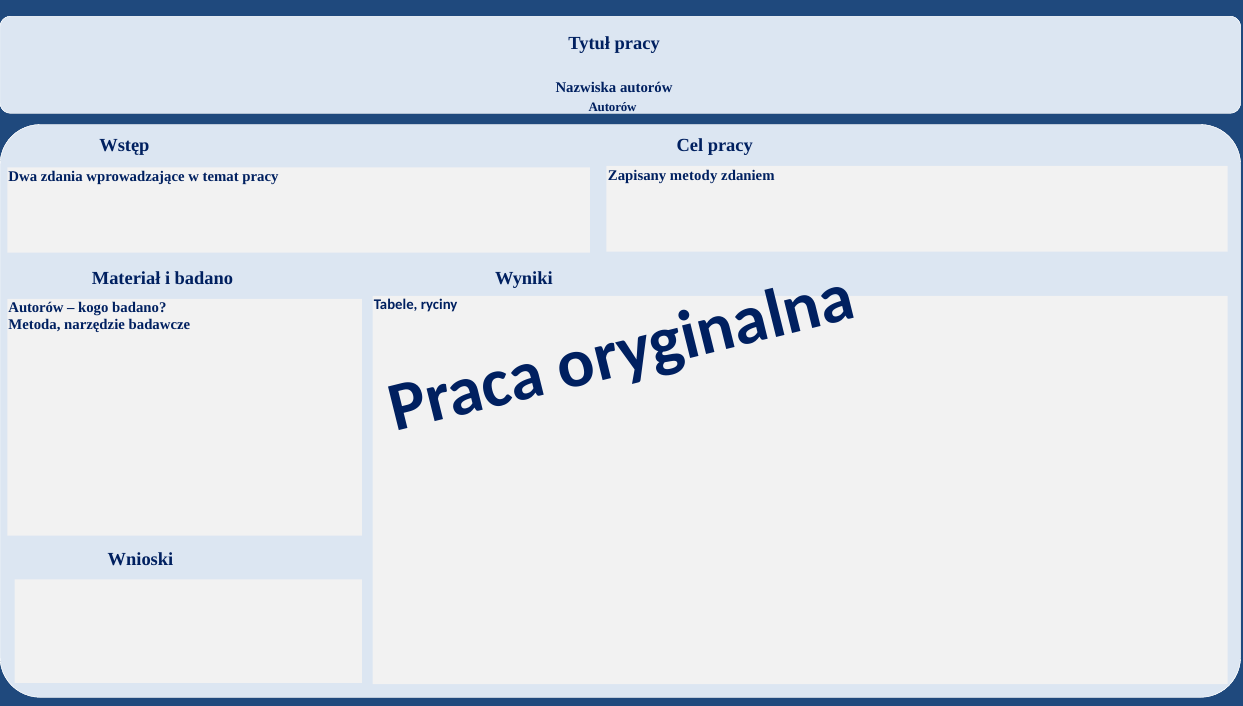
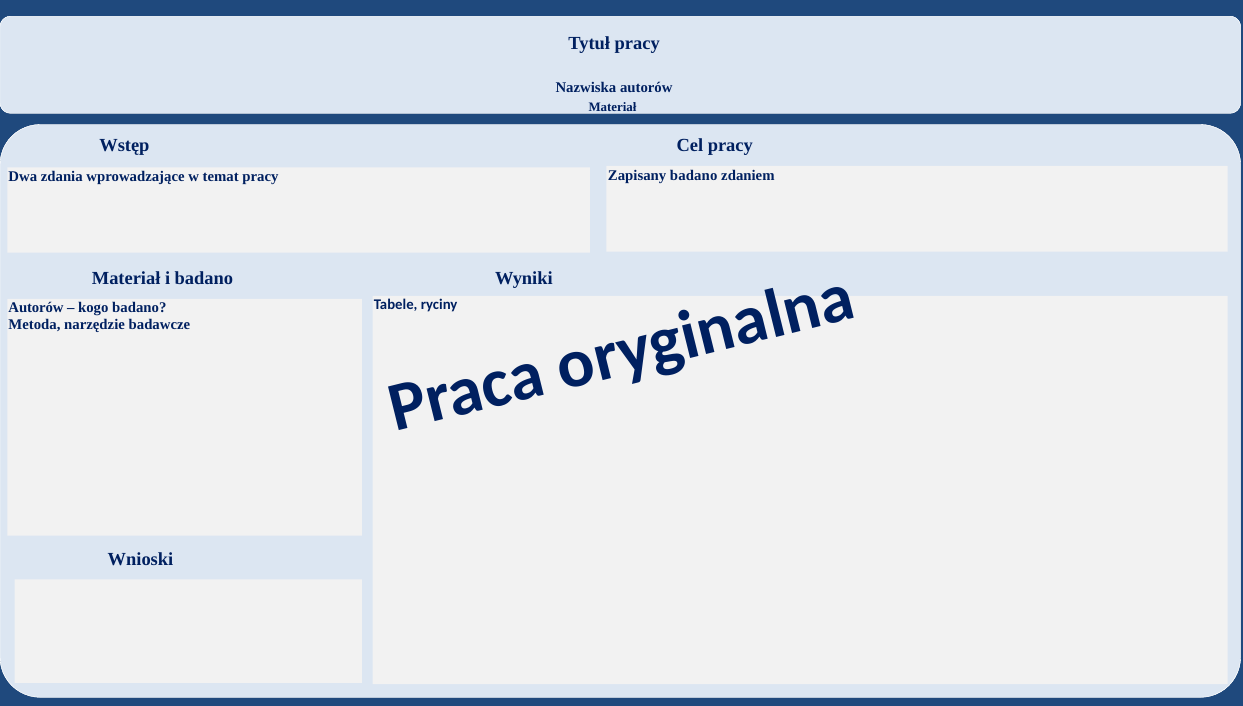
Autorów at (613, 107): Autorów -> Materiał
Zapisany metody: metody -> badano
